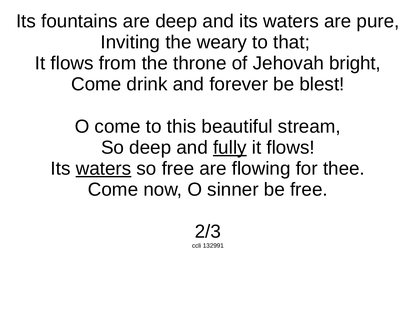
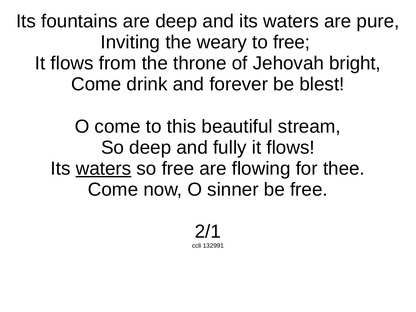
to that: that -> free
fully underline: present -> none
2/3: 2/3 -> 2/1
